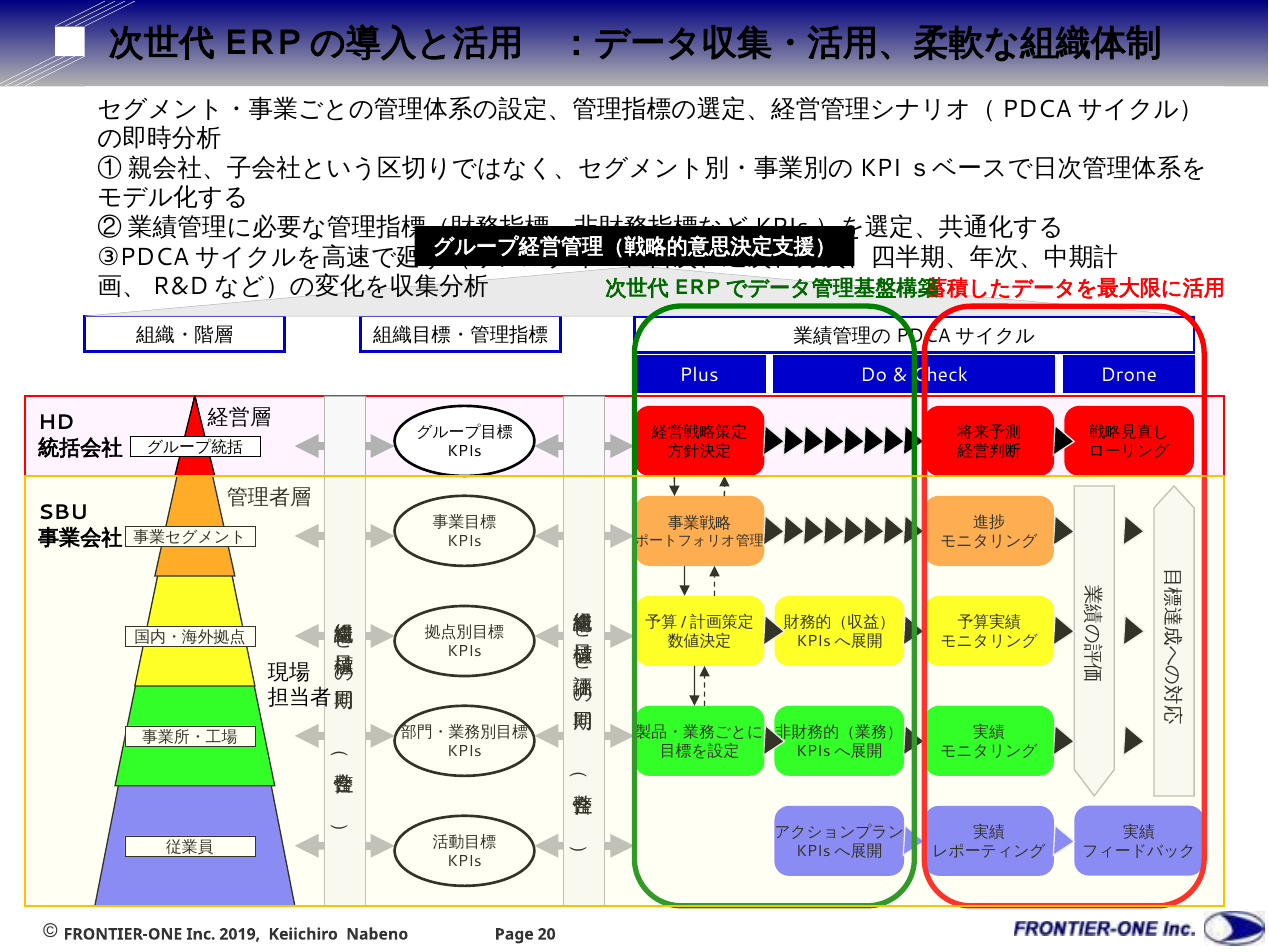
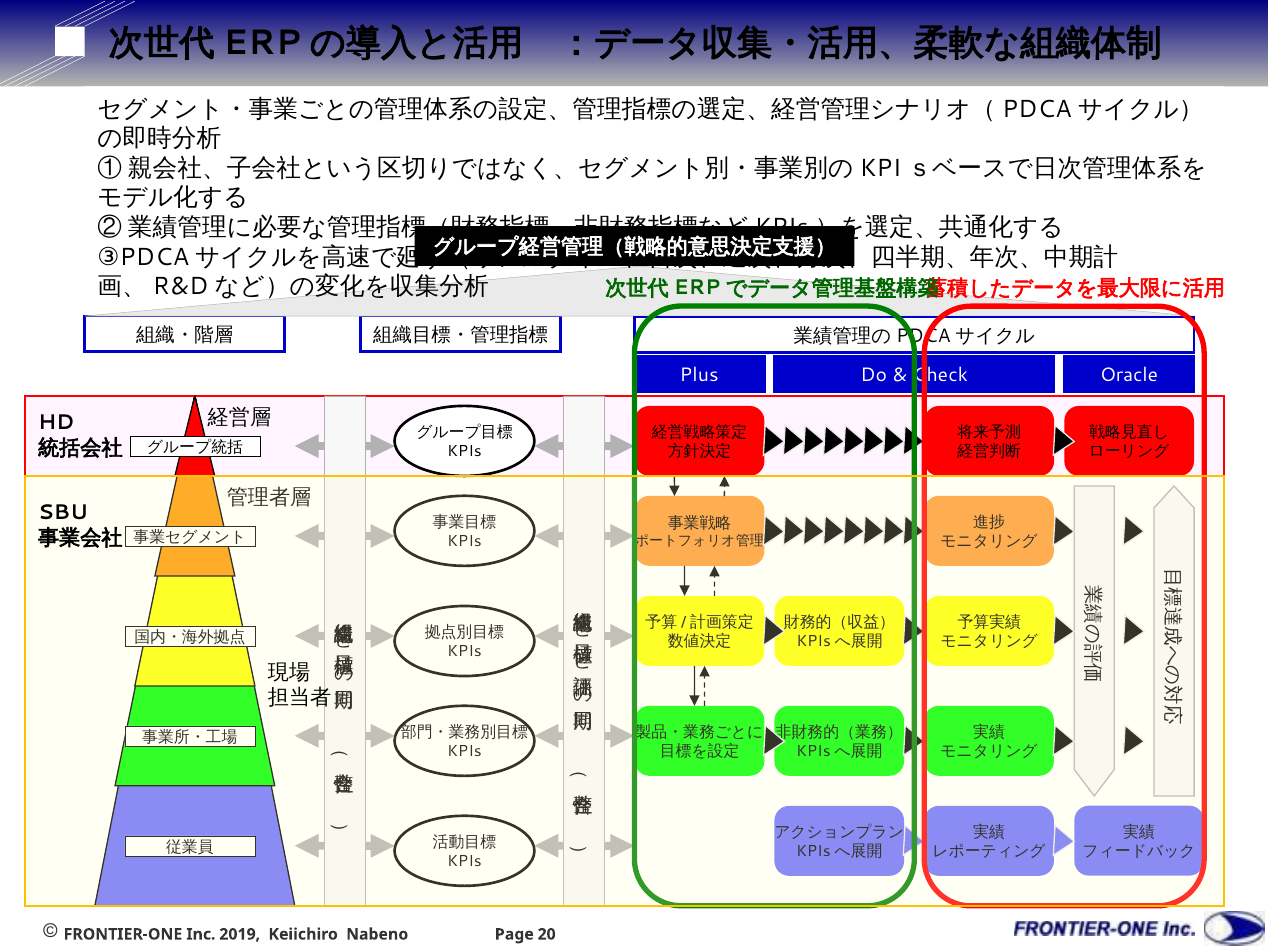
Drone: Drone -> Oracle
